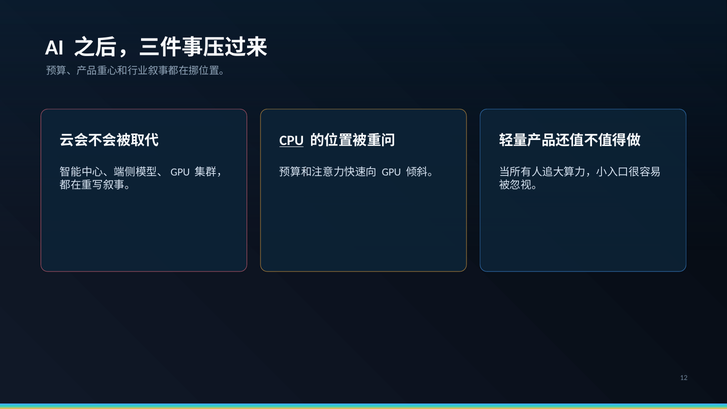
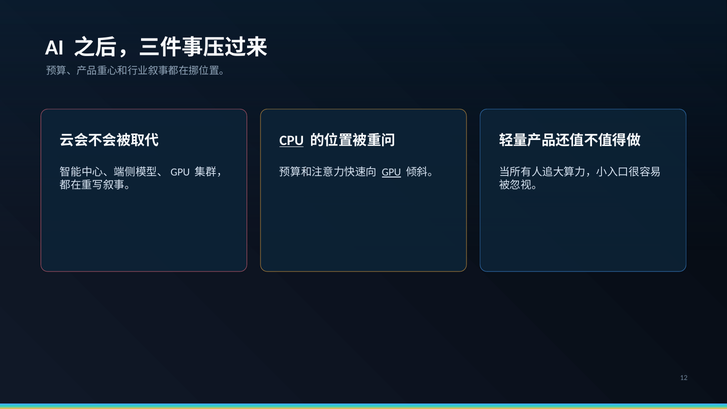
GPU underline: none -> present
